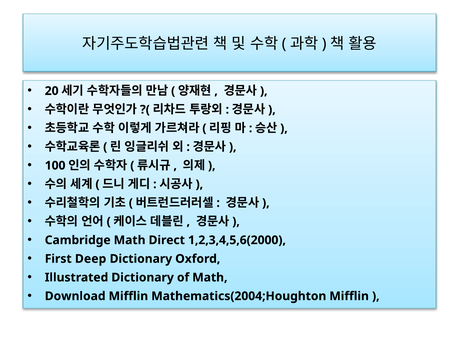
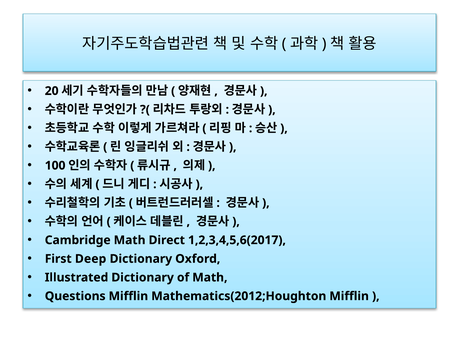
1,2,3,4,5,6(2000: 1,2,3,4,5,6(2000 -> 1,2,3,4,5,6(2017
Download: Download -> Questions
Mathematics(2004;Houghton: Mathematics(2004;Houghton -> Mathematics(2012;Houghton
